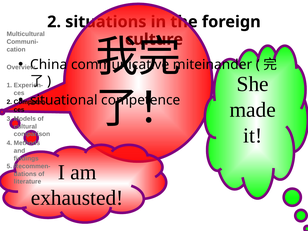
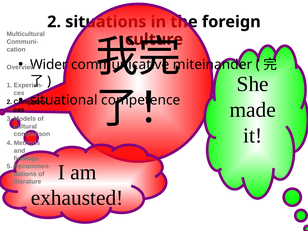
China: China -> Wider
